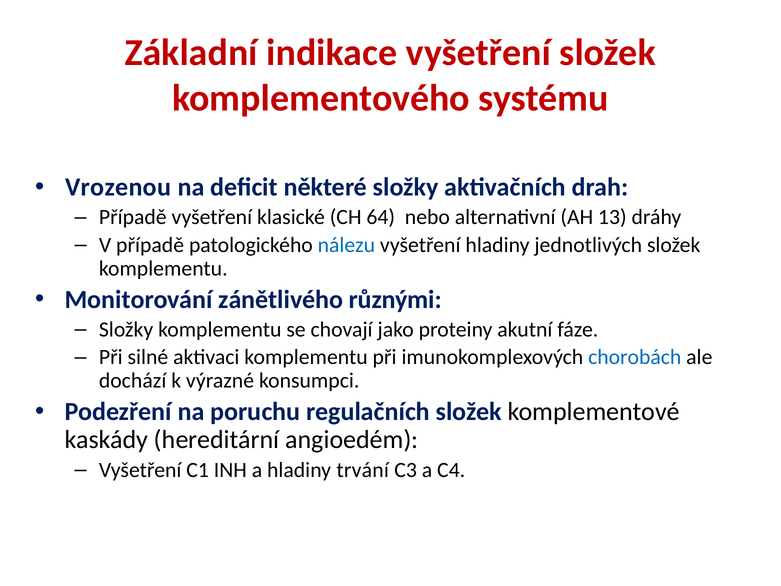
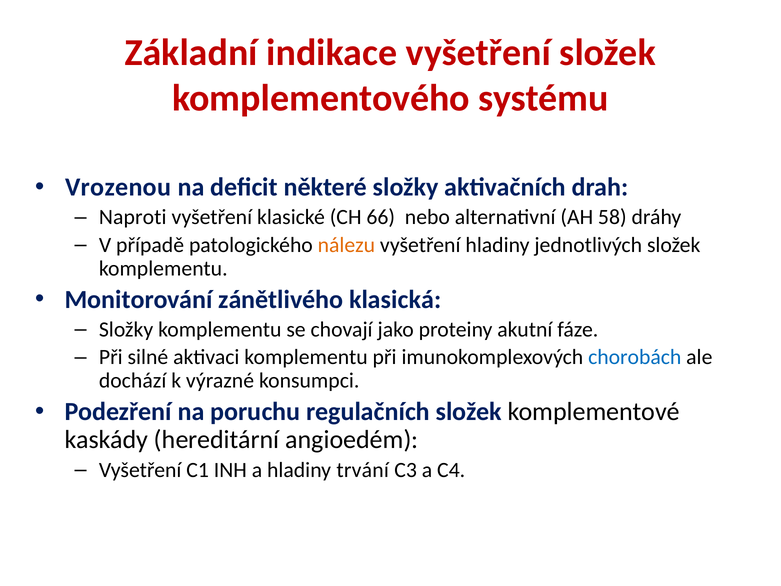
Případě at (133, 217): Případě -> Naproti
64: 64 -> 66
13: 13 -> 58
nálezu colour: blue -> orange
různými: různými -> klasická
